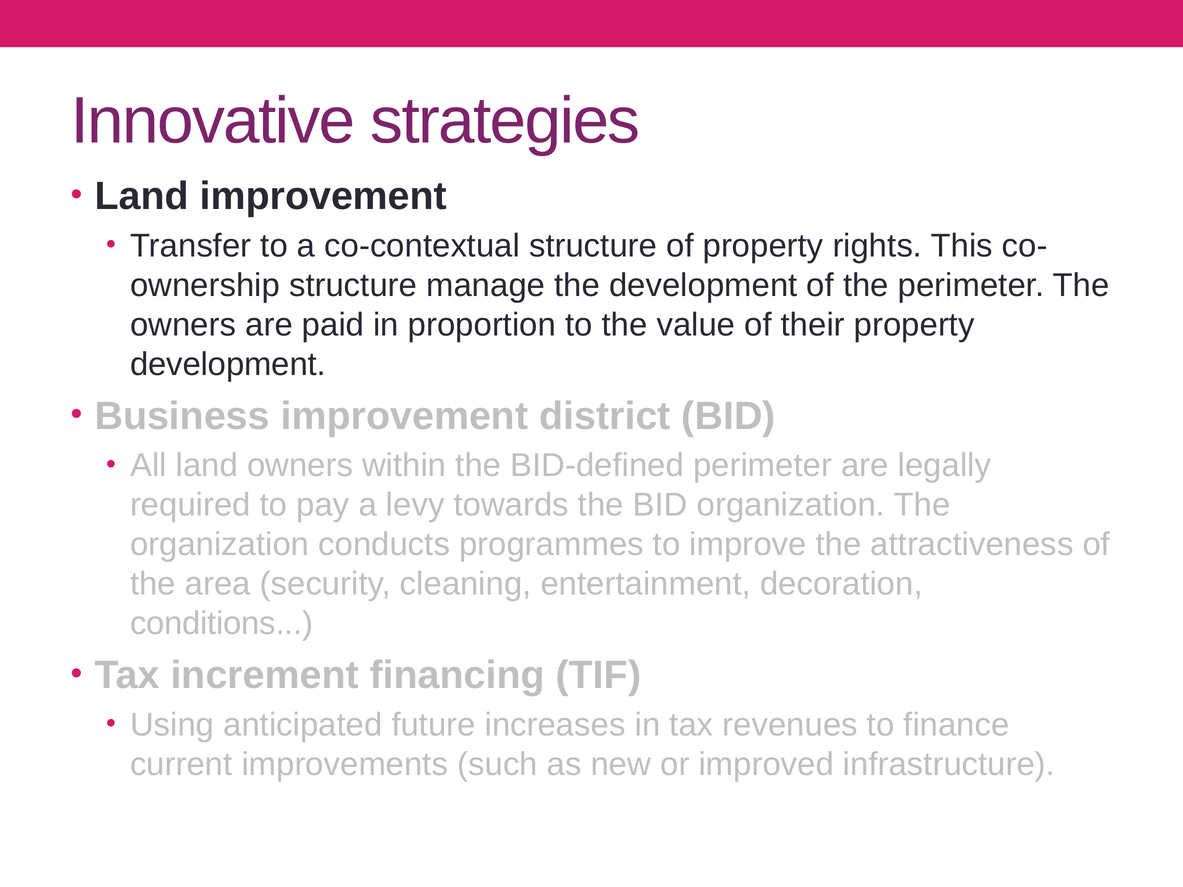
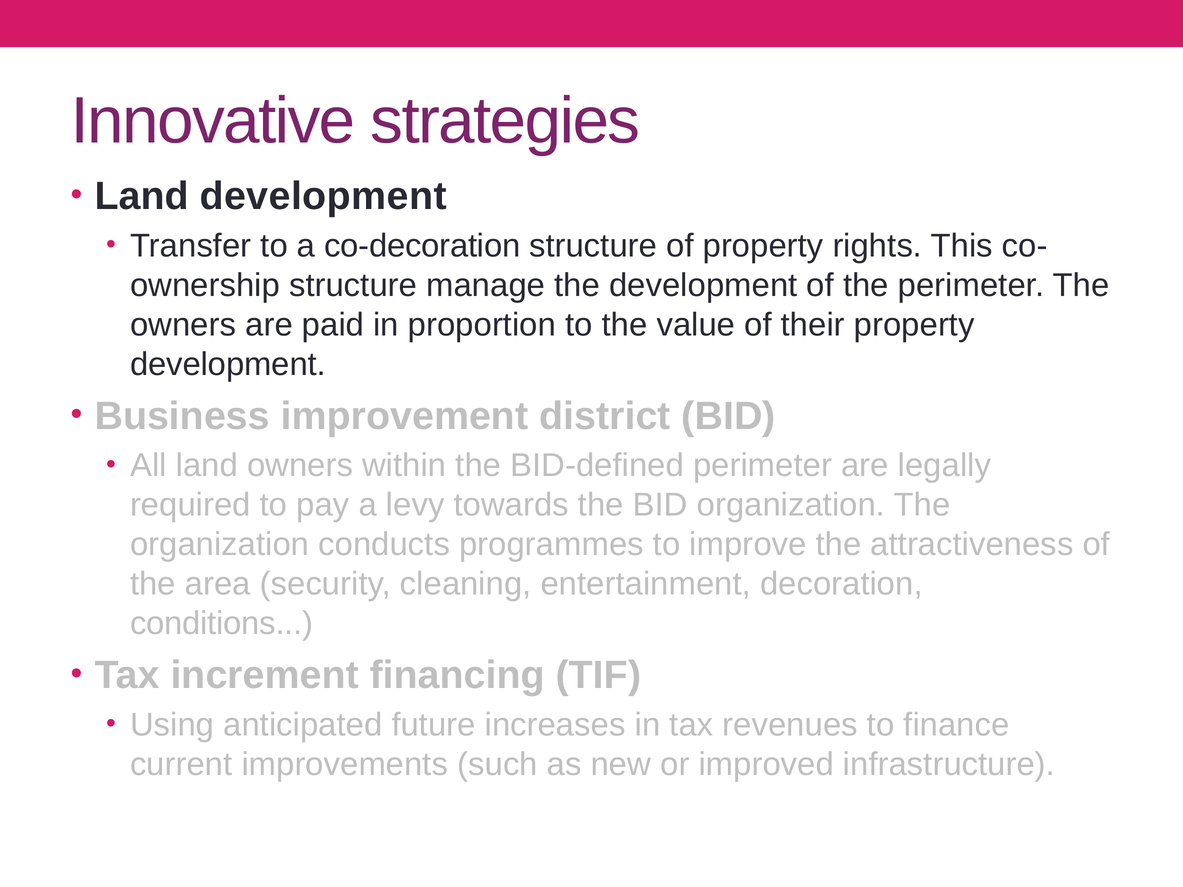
Land improvement: improvement -> development
co-contextual: co-contextual -> co-decoration
